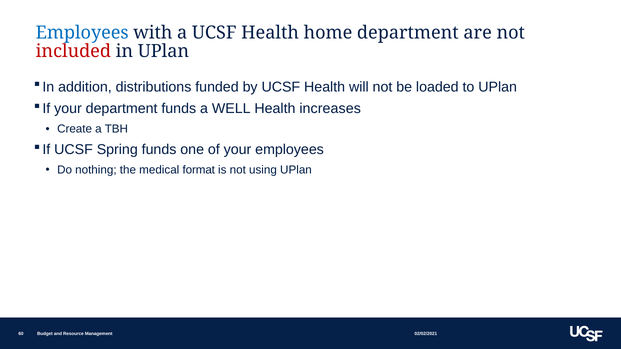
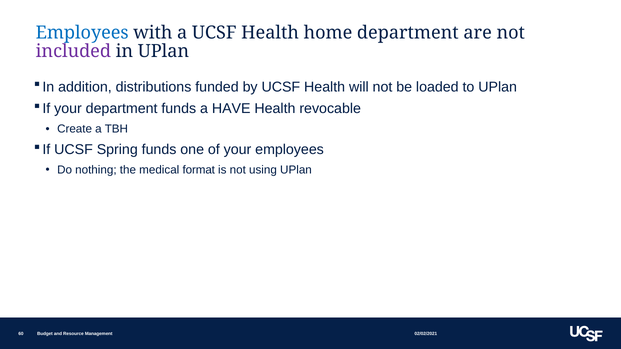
included colour: red -> purple
WELL: WELL -> HAVE
increases: increases -> revocable
